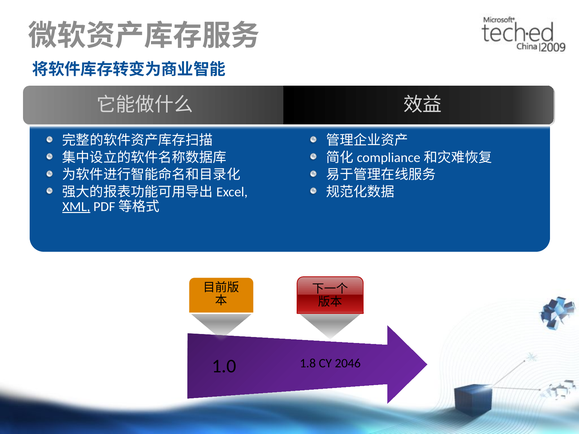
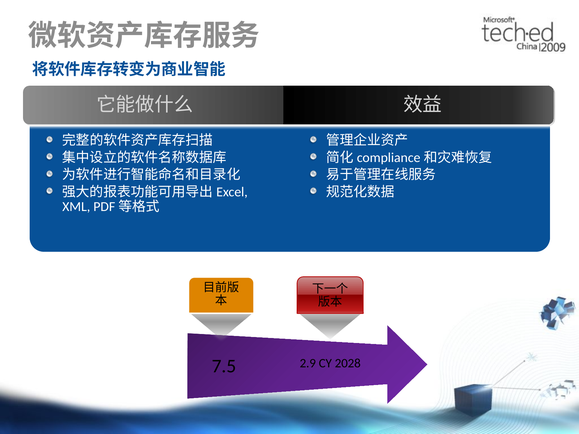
XML underline: present -> none
1.8: 1.8 -> 2.9
2046: 2046 -> 2028
1.0: 1.0 -> 7.5
